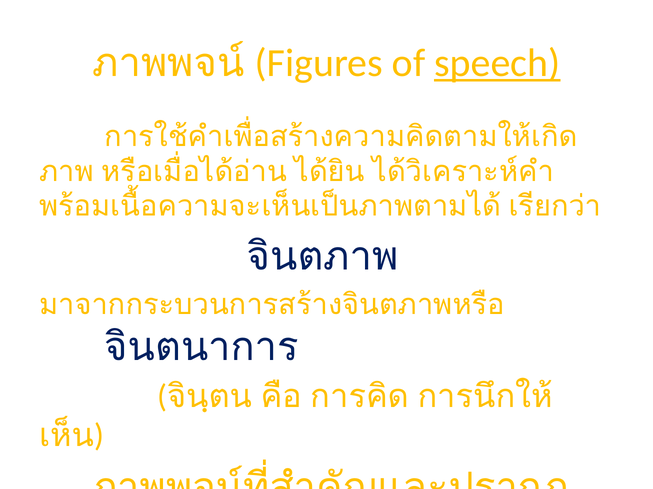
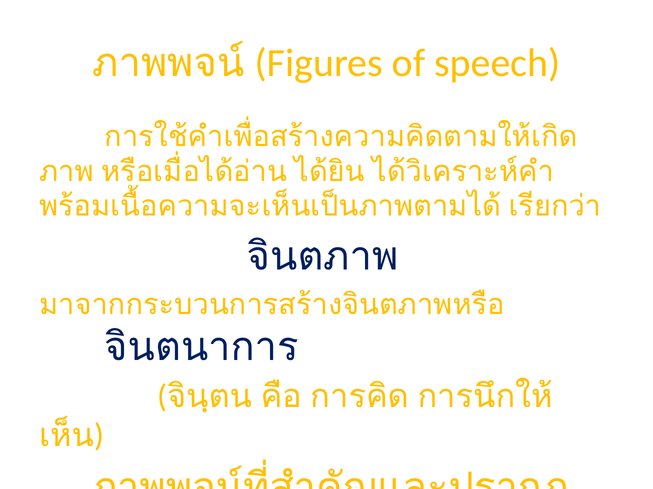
speech underline: present -> none
